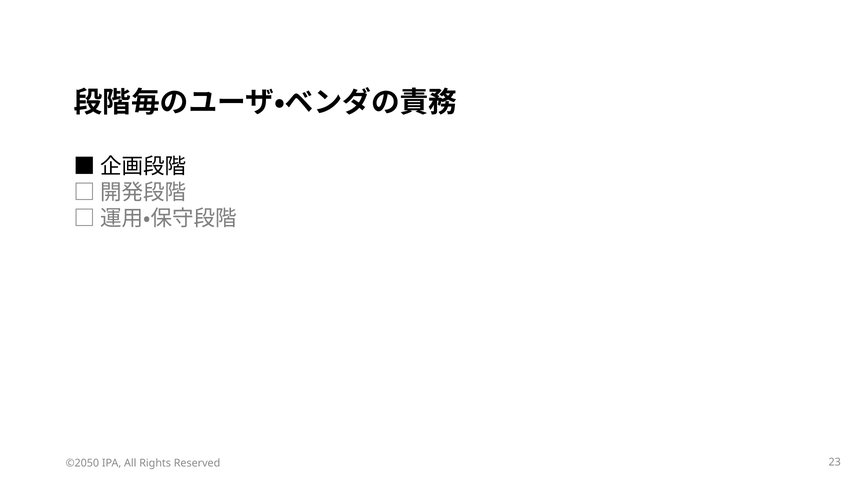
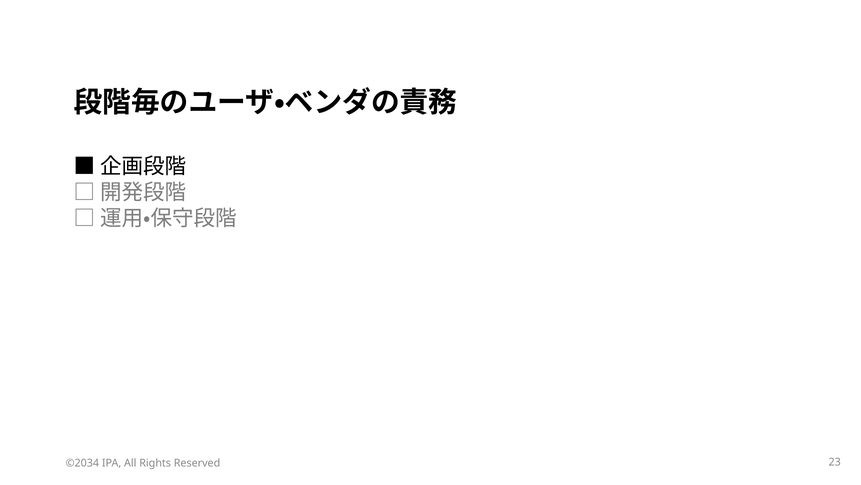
©2050: ©2050 -> ©2034
